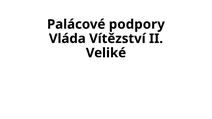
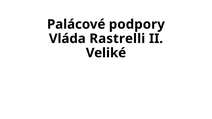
Vítězství: Vítězství -> Rastrelli
